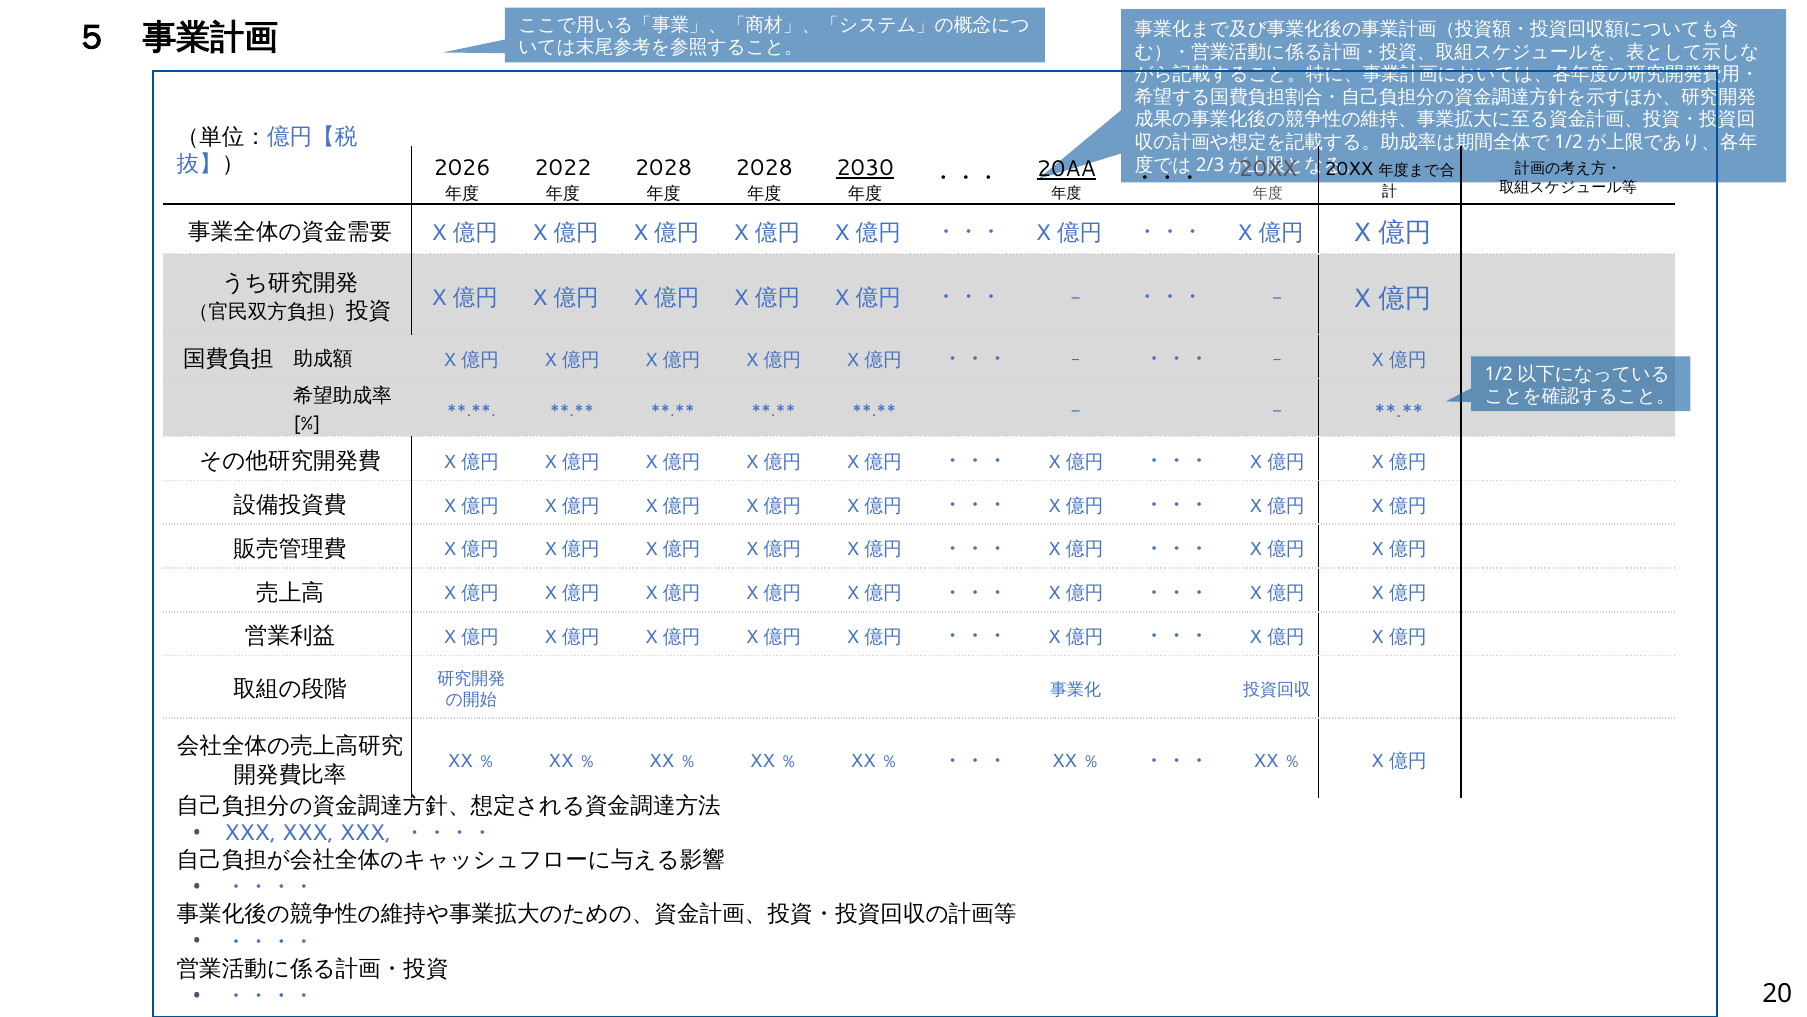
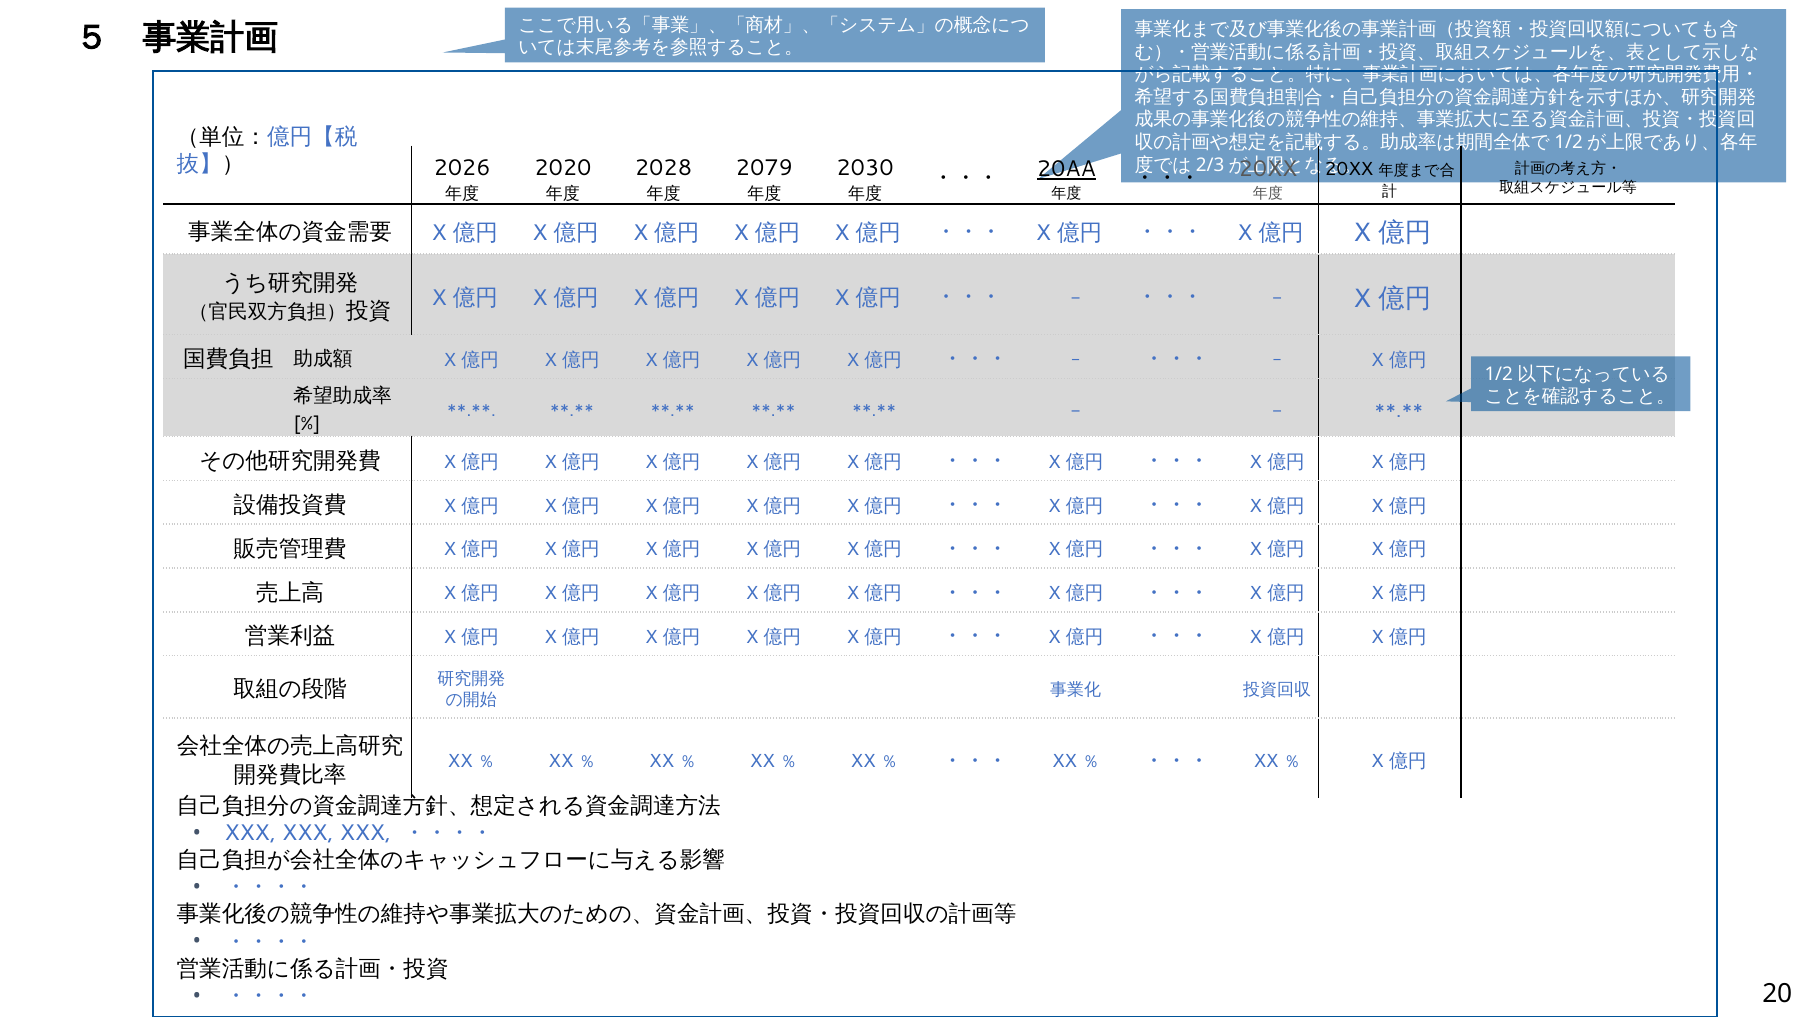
2022: 2022 -> 2020
2028 at (764, 168): 2028 -> 2079
2030 underline: present -> none
